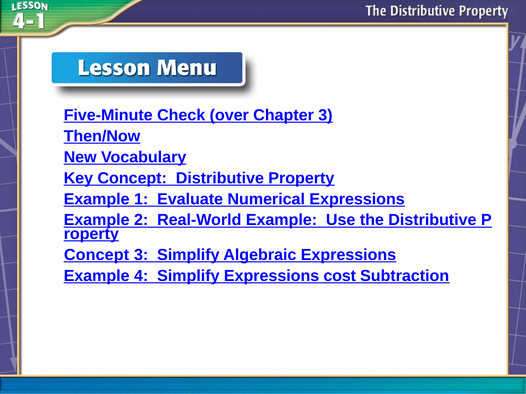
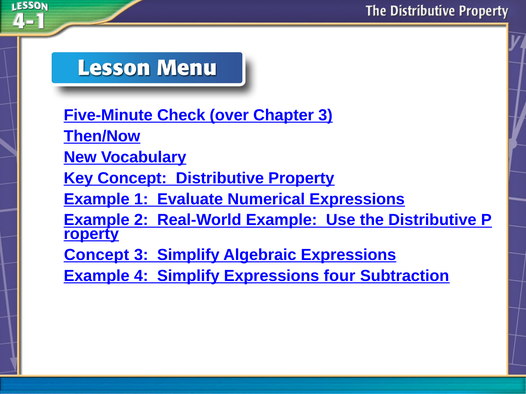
cost: cost -> four
